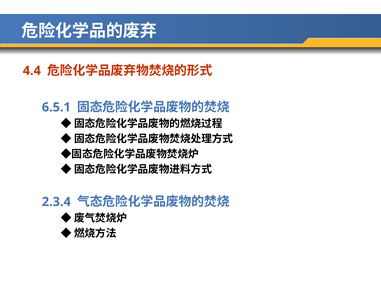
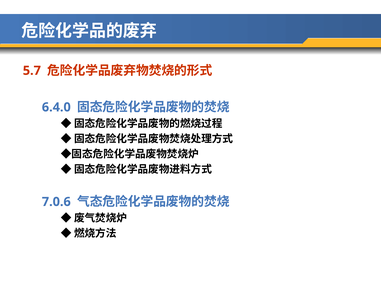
4.4: 4.4 -> 5.7
6.5.1: 6.5.1 -> 6.4.0
2.3.4: 2.3.4 -> 7.0.6
